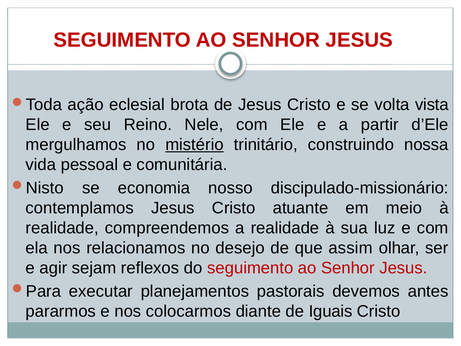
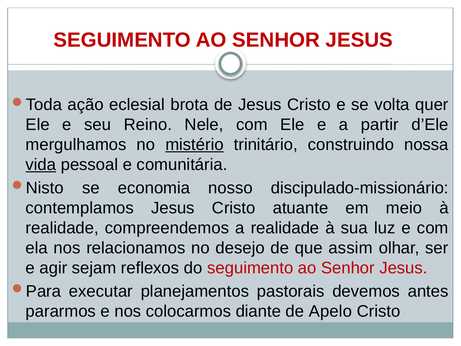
vista: vista -> quer
vida underline: none -> present
Iguais: Iguais -> Apelo
